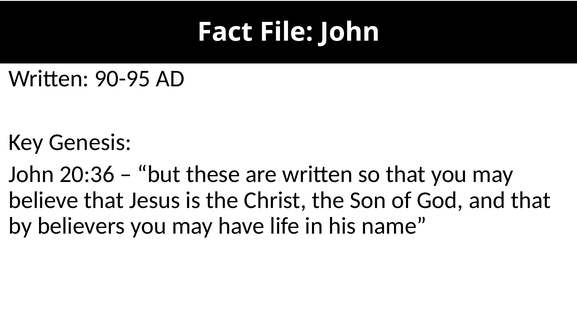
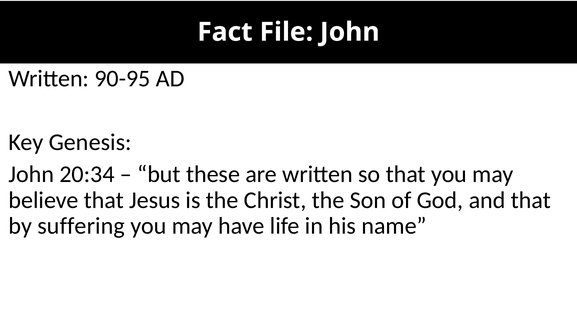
20:36: 20:36 -> 20:34
believers: believers -> suffering
